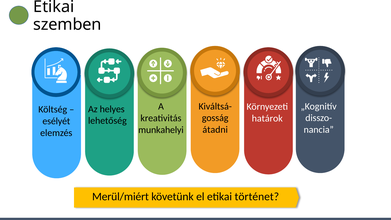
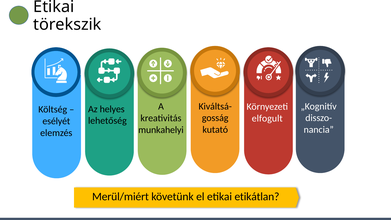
szemben: szemben -> törekszik
határok: határok -> elfogult
átadni: átadni -> kutató
történet: történet -> etikátlan
